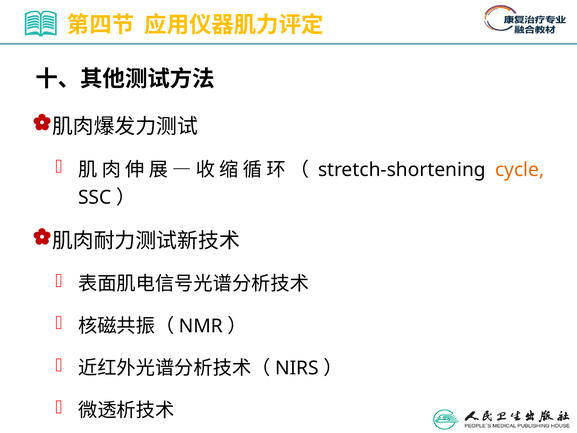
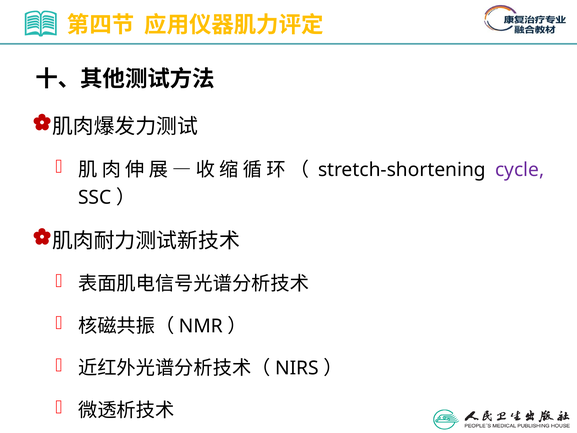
cycle colour: orange -> purple
